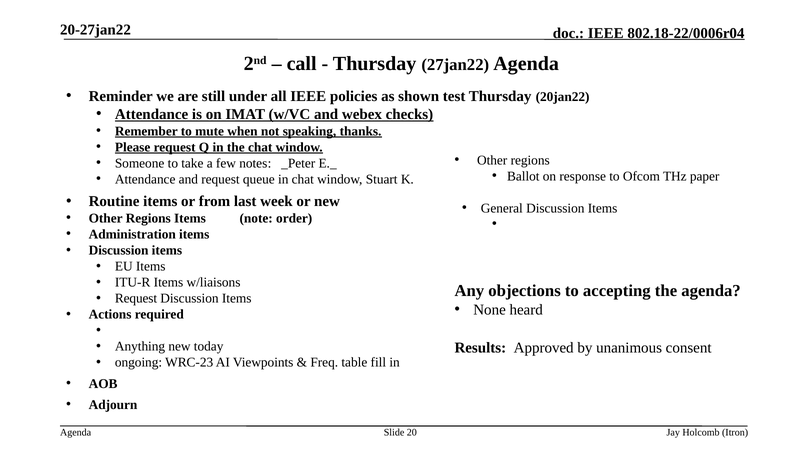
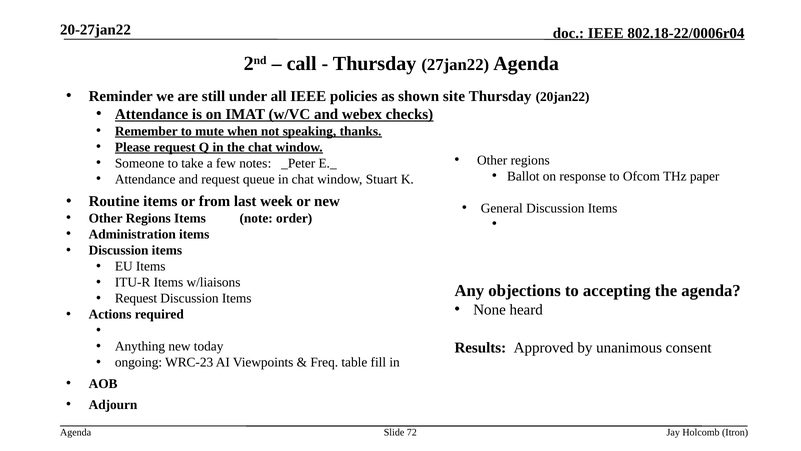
test: test -> site
20: 20 -> 72
